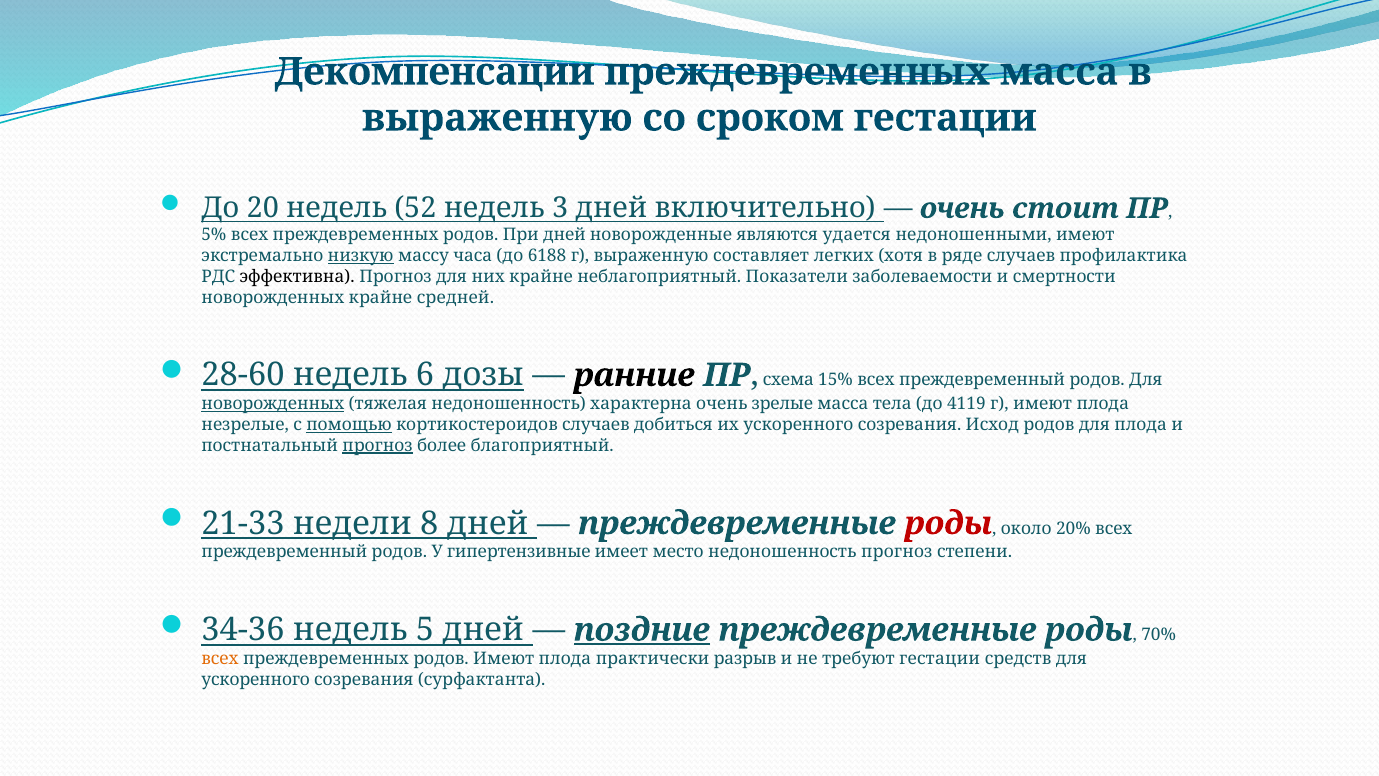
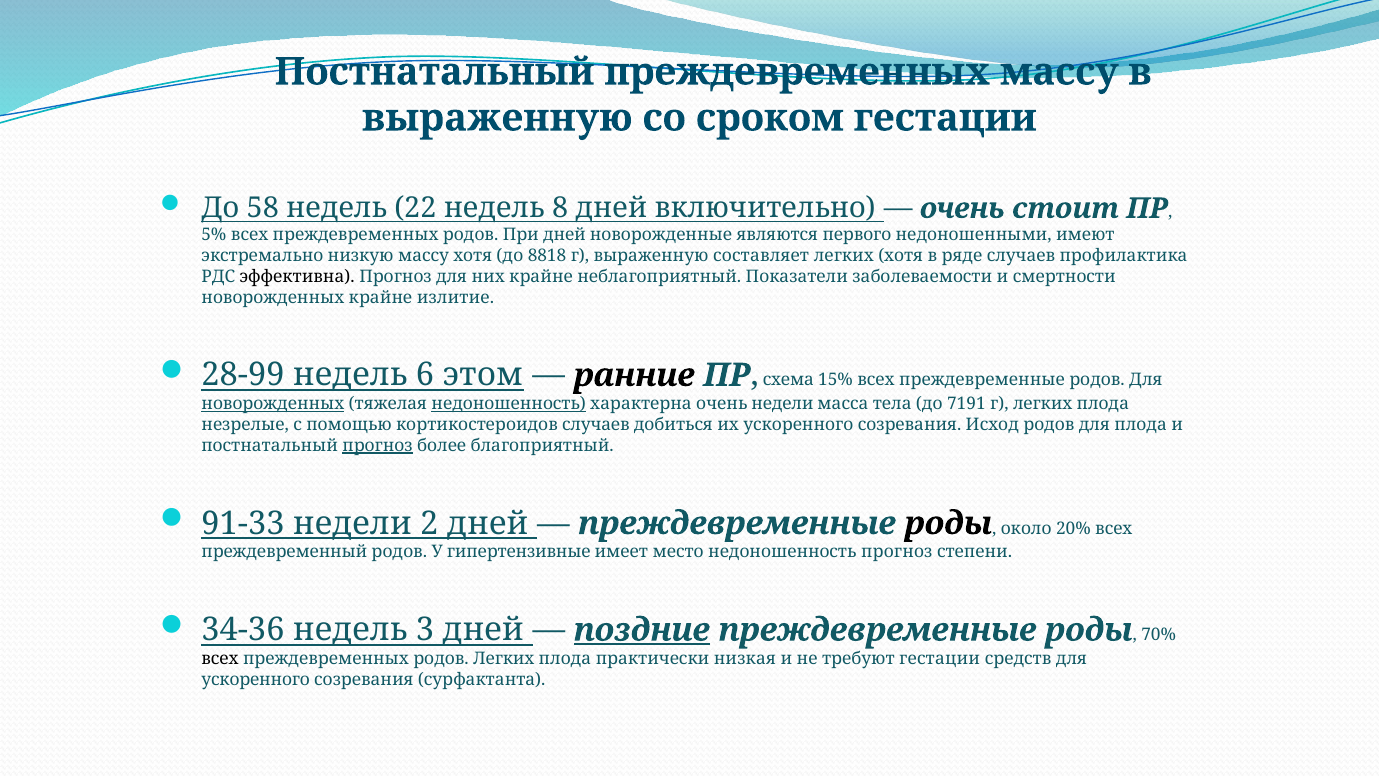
Декомпенсации at (435, 72): Декомпенсации -> Постнатальный
преждевременных масса: масса -> массу
20: 20 -> 58
52: 52 -> 22
3: 3 -> 8
удается: удается -> первого
низкую underline: present -> none
массу часа: часа -> хотя
6188: 6188 -> 8818
средней: средней -> излитие
28-60: 28-60 -> 28-99
дозы: дозы -> этом
15% всех преждевременный: преждевременный -> преждевременные
недоношенность at (509, 404) underline: none -> present
очень зрелые: зрелые -> недели
4119: 4119 -> 7191
г имеют: имеют -> легких
помощью underline: present -> none
21-33: 21-33 -> 91-33
8: 8 -> 2
роды at (948, 523) colour: red -> black
5: 5 -> 3
всех at (220, 659) colour: orange -> black
родов Имеют: Имеют -> Легких
разрыв: разрыв -> низкая
